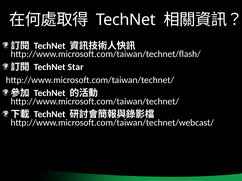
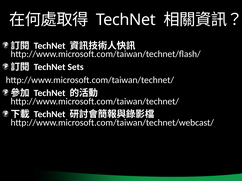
Star: Star -> Sets
